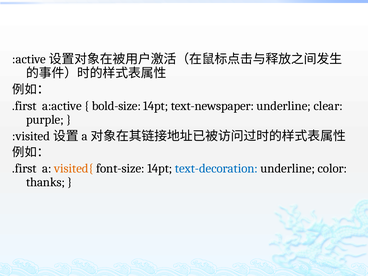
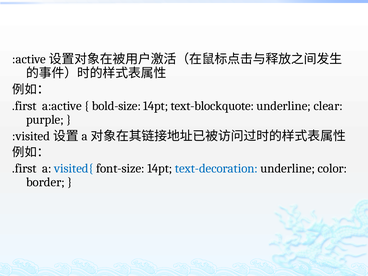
text-newspaper: text-newspaper -> text-blockquote
visited{ colour: orange -> blue
thanks: thanks -> border
